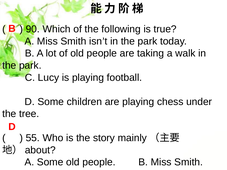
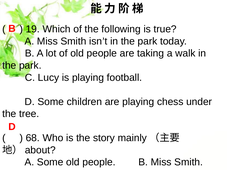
90: 90 -> 19
55: 55 -> 68
